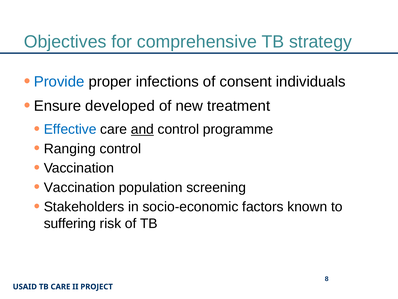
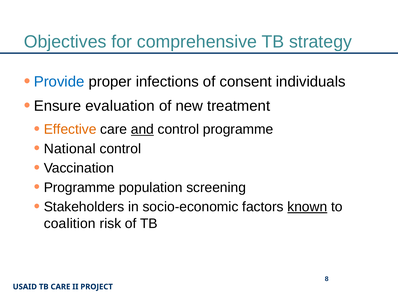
developed: developed -> evaluation
Effective colour: blue -> orange
Ranging: Ranging -> National
Vaccination at (79, 187): Vaccination -> Programme
known underline: none -> present
suffering: suffering -> coalition
